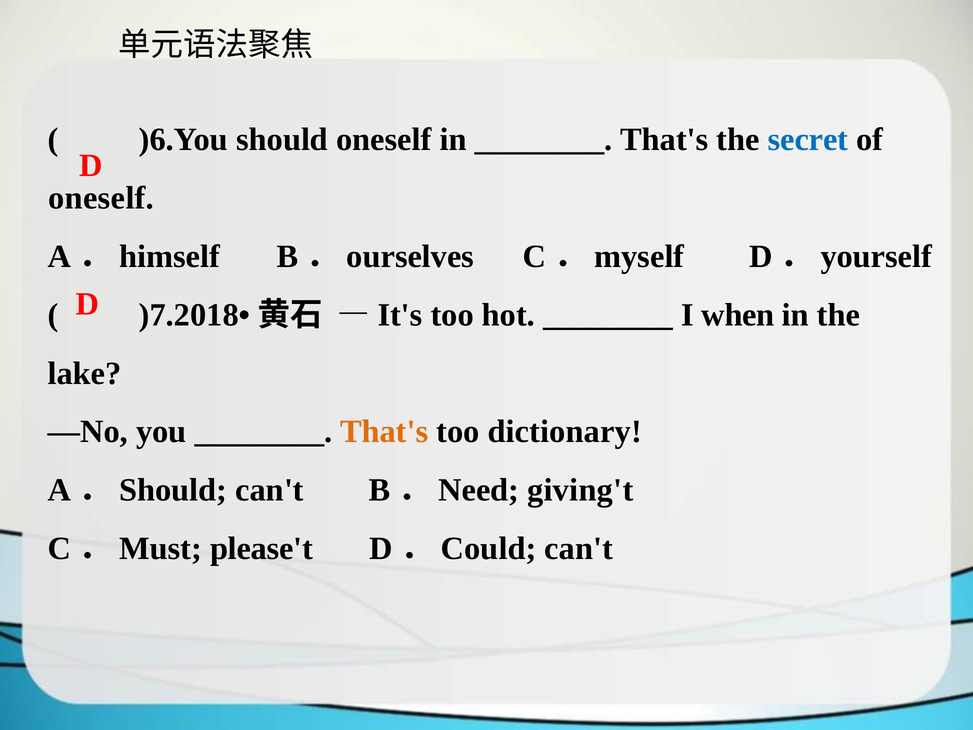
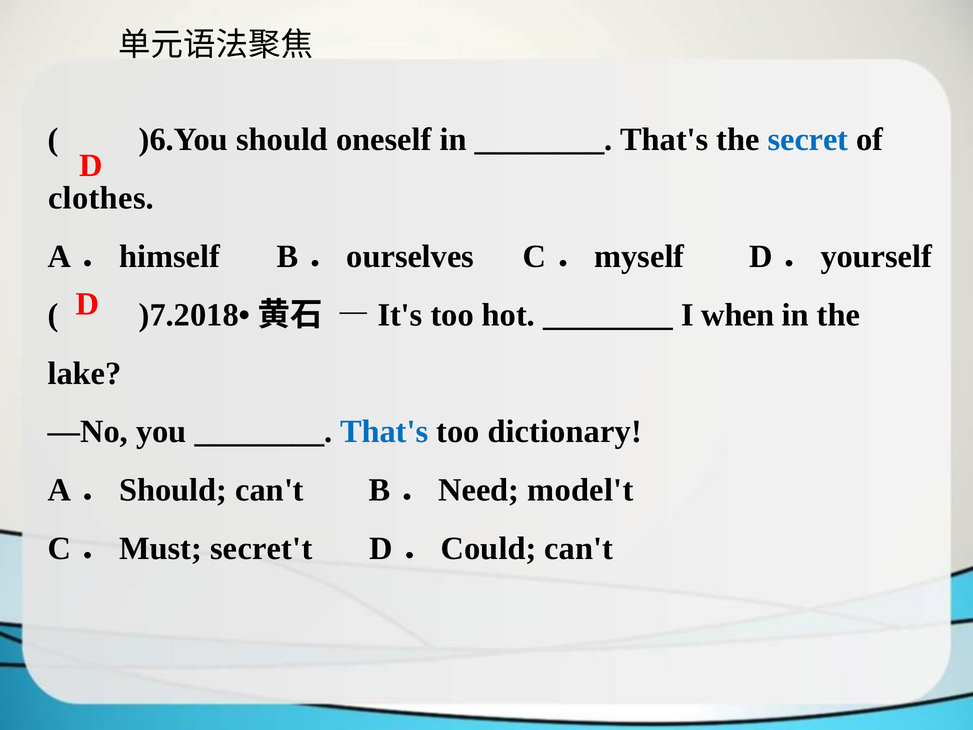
oneself at (101, 198): oneself -> clothes
That's at (384, 432) colour: orange -> blue
giving't: giving't -> model't
please't: please't -> secret't
